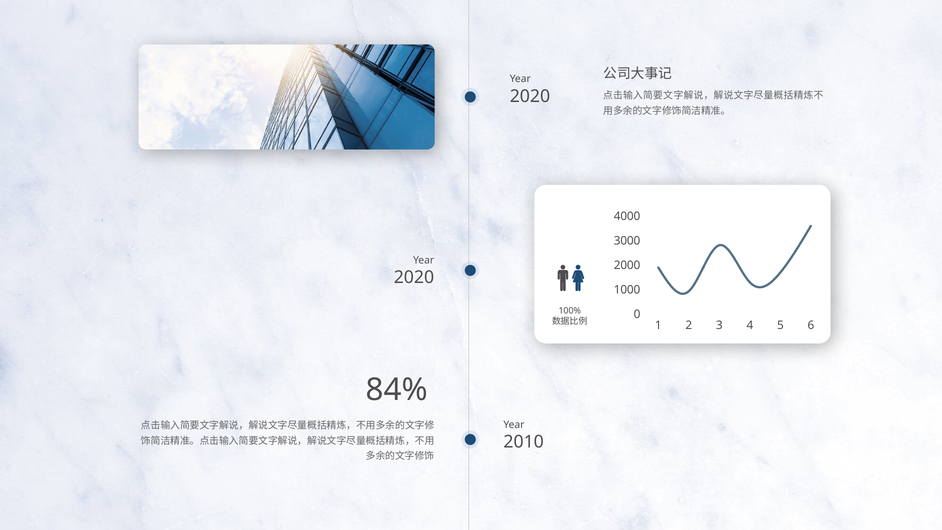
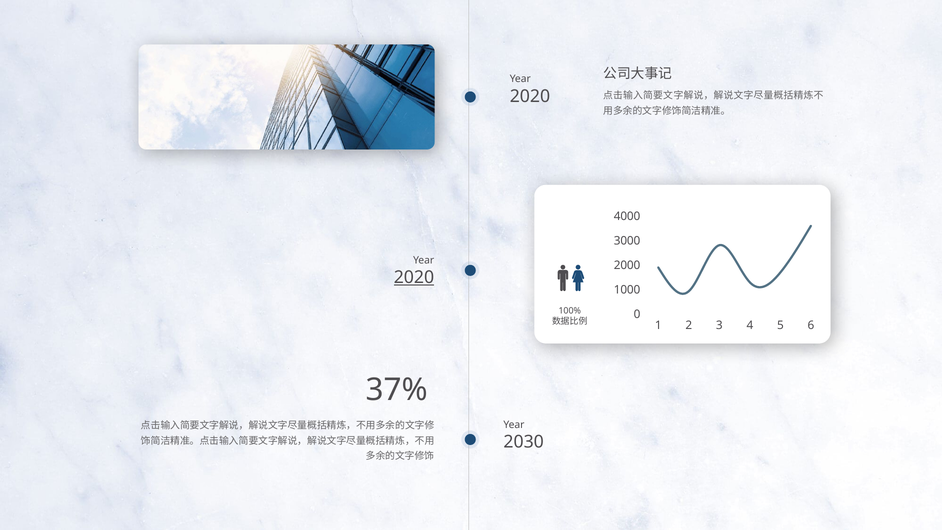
2020 at (414, 277) underline: none -> present
84%: 84% -> 37%
2010: 2010 -> 2030
